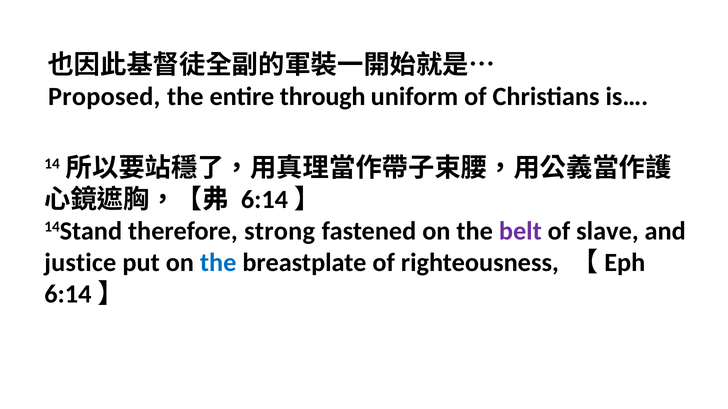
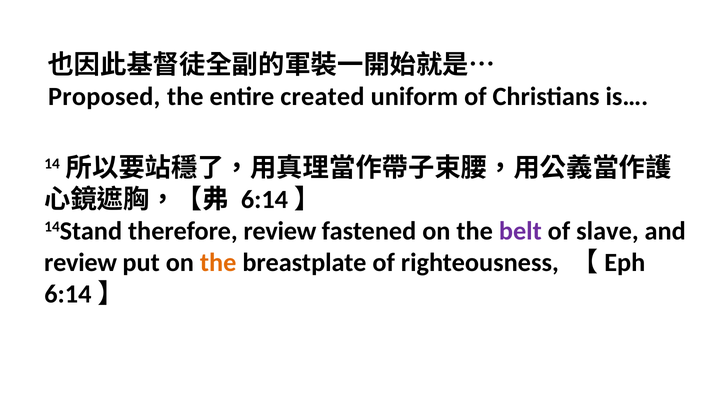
through: through -> created
therefore strong: strong -> review
justice at (80, 263): justice -> review
the at (218, 263) colour: blue -> orange
